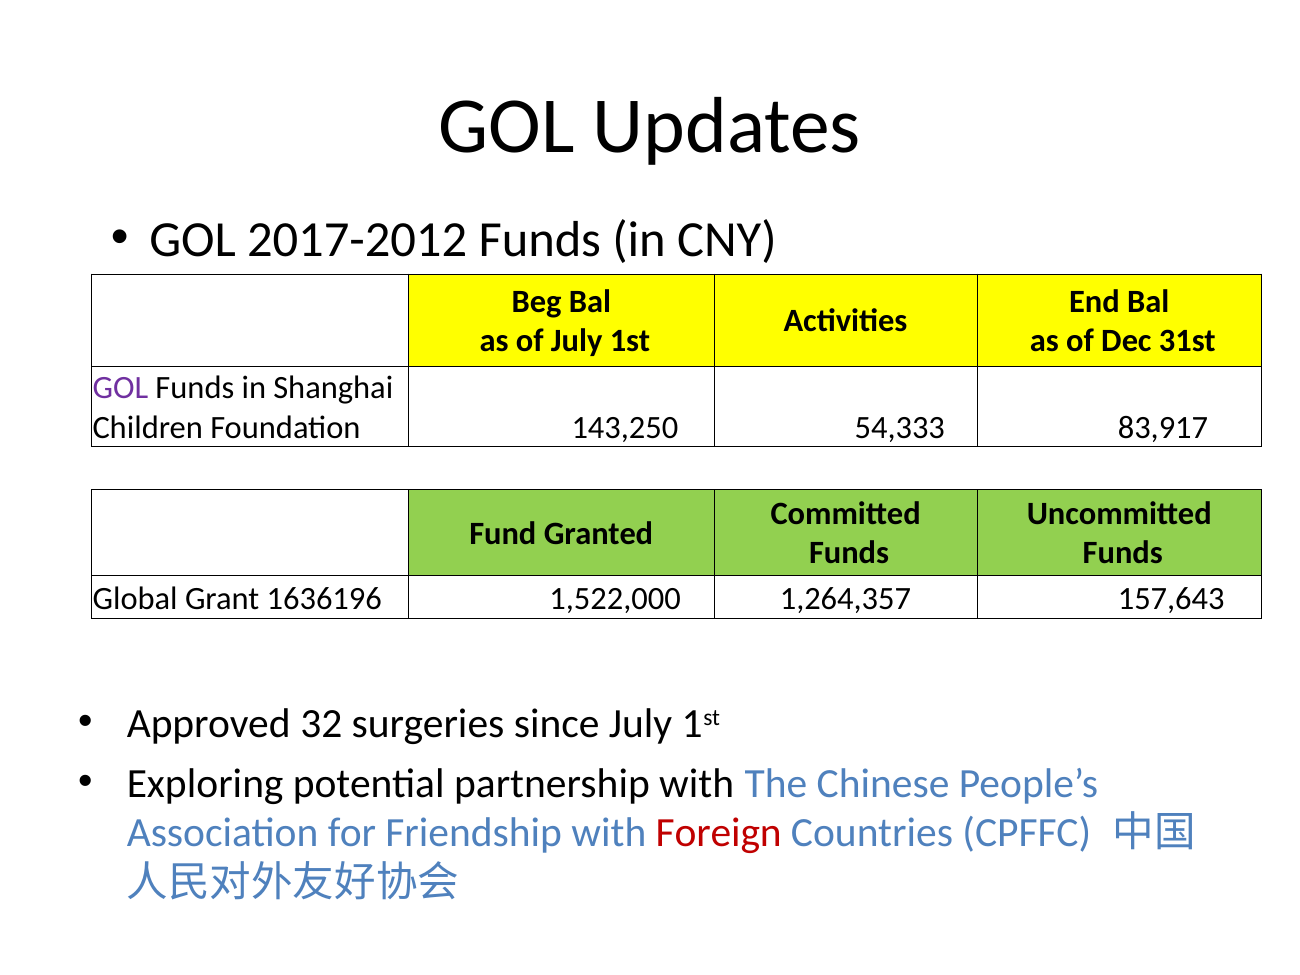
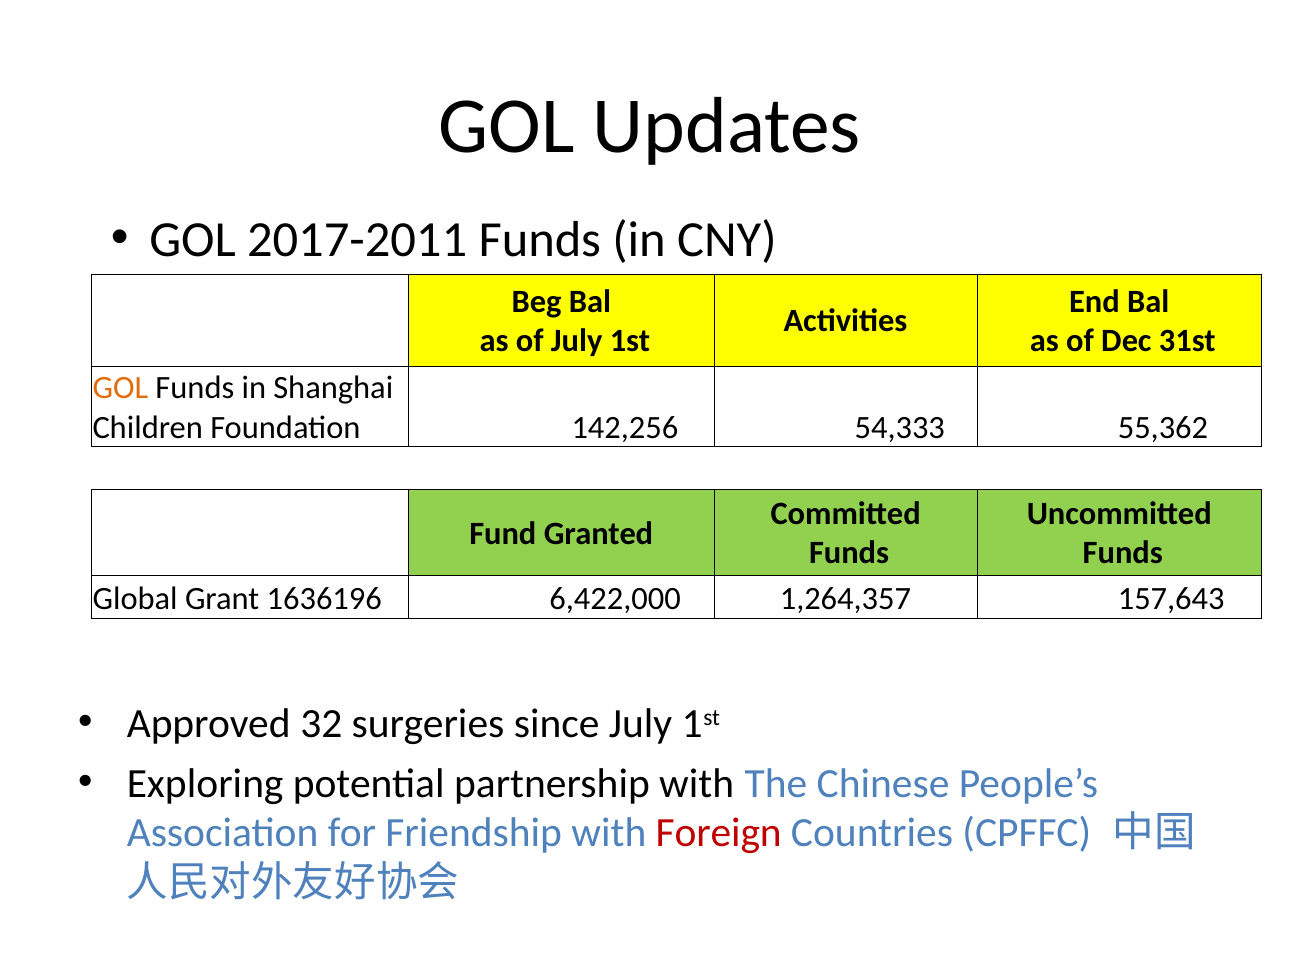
2017-2012: 2017-2012 -> 2017-2011
GOL at (120, 388) colour: purple -> orange
143,250: 143,250 -> 142,256
83,917: 83,917 -> 55,362
1,522,000: 1,522,000 -> 6,422,000
